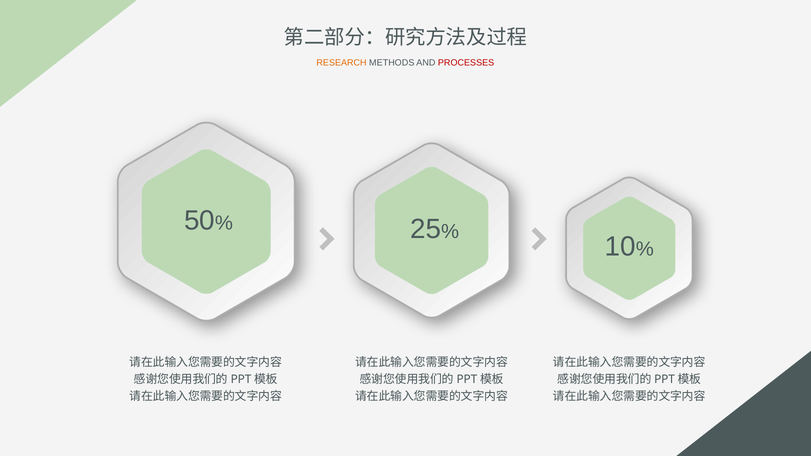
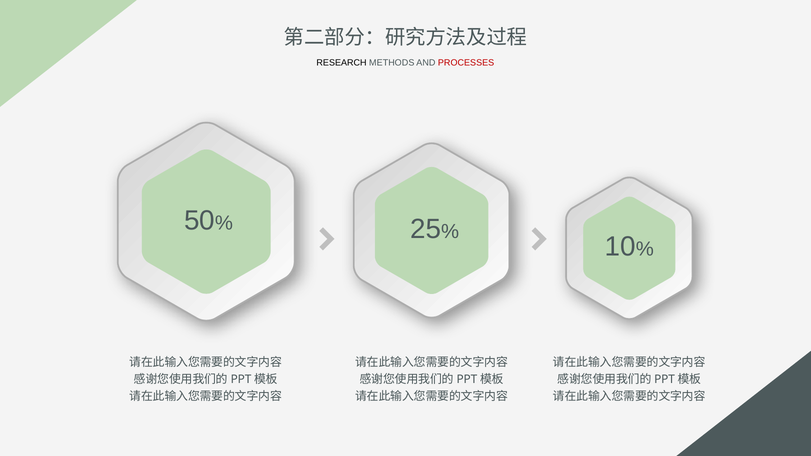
RESEARCH colour: orange -> black
